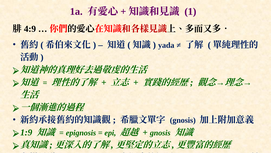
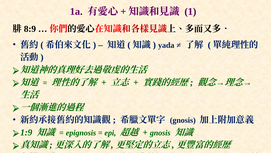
4:9: 4:9 -> 8:9
